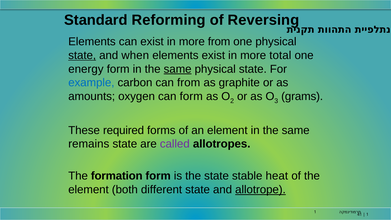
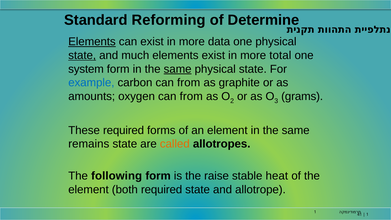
Reversing: Reversing -> Determine
Elements at (92, 42) underline: none -> present
more from: from -> data
when: when -> much
energy: energy -> system
oxygen can form: form -> from
called colour: purple -> orange
formation: formation -> following
the state: state -> raise
both different: different -> required
allotrope underline: present -> none
